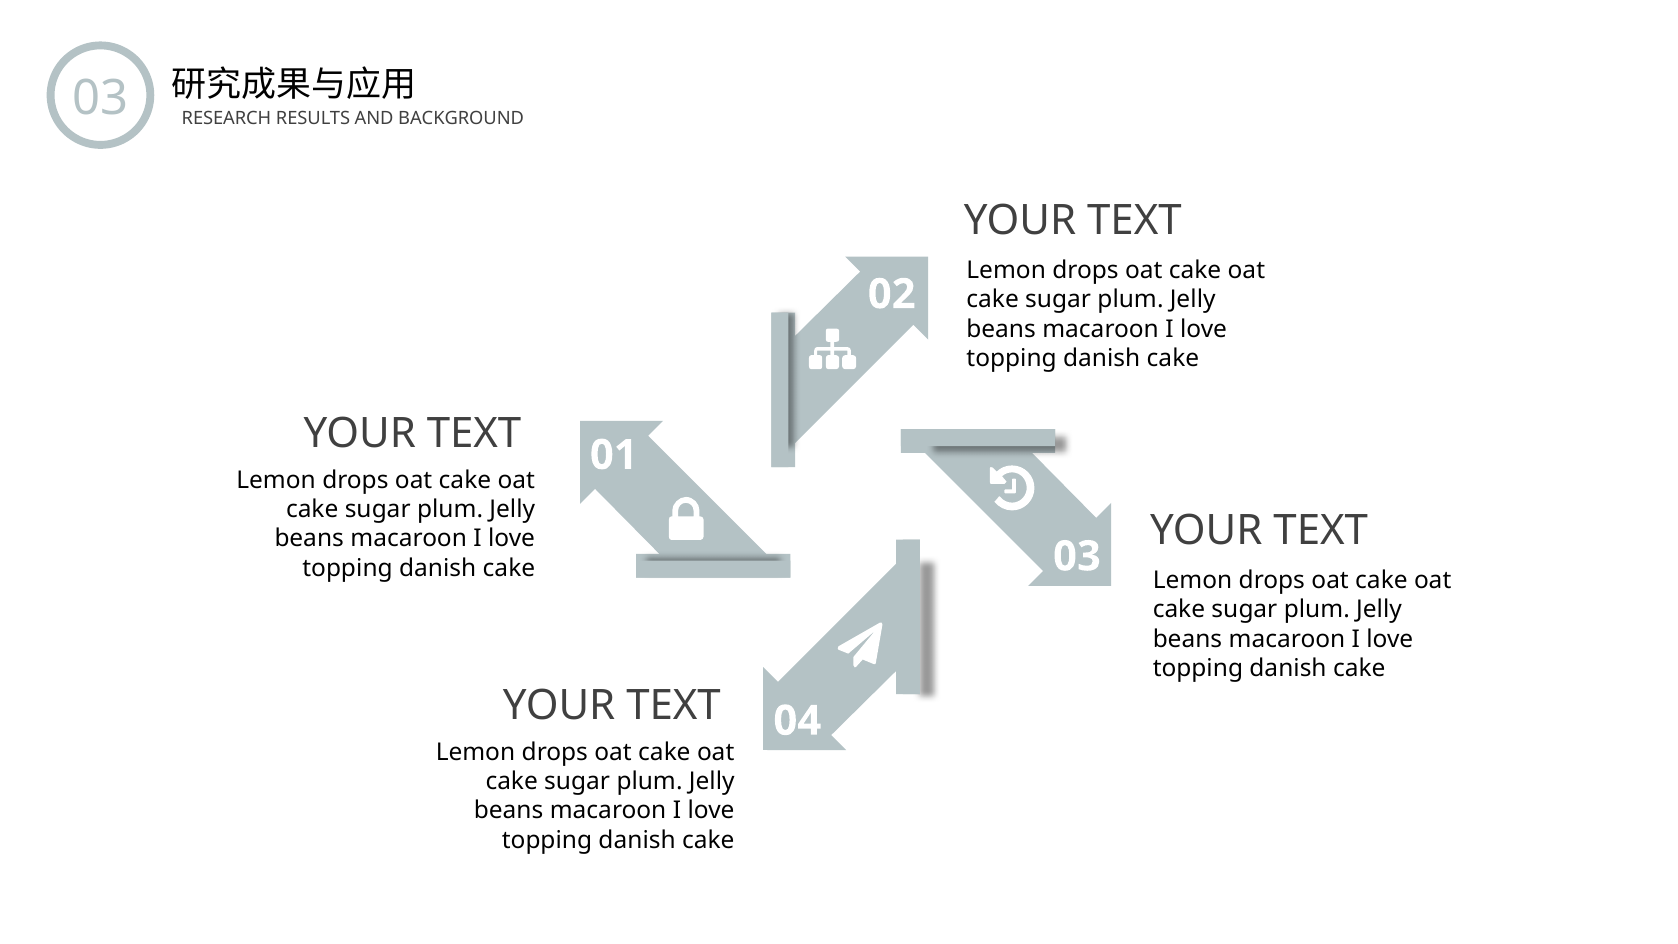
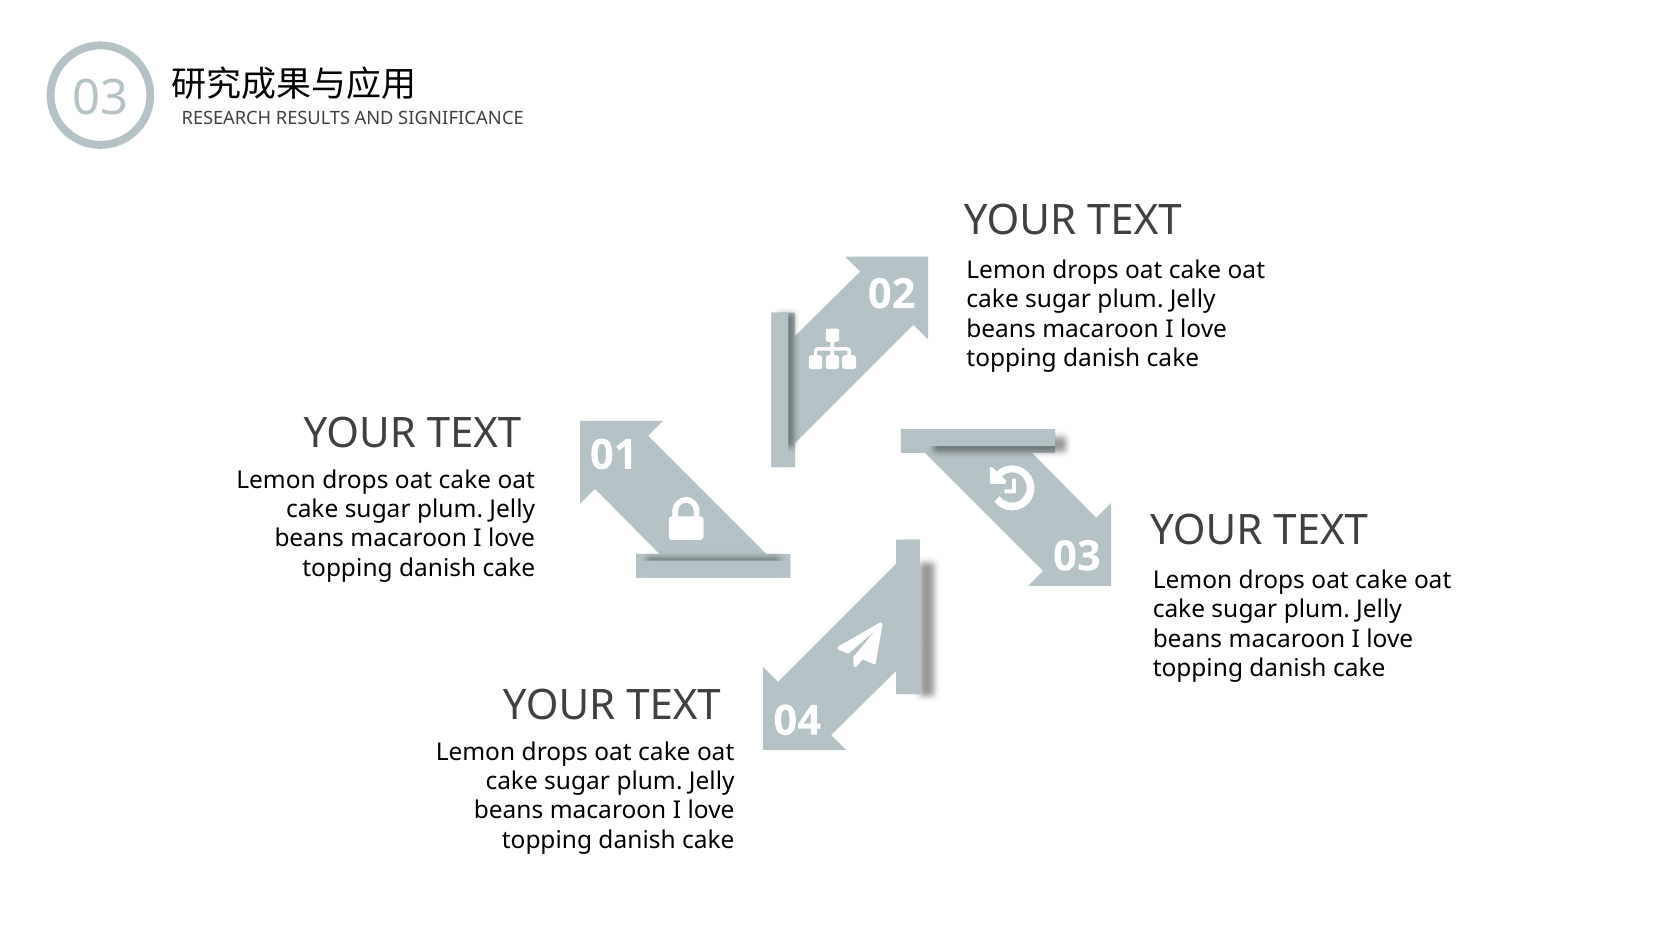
BACKGROUND: BACKGROUND -> SIGNIFICANCE
